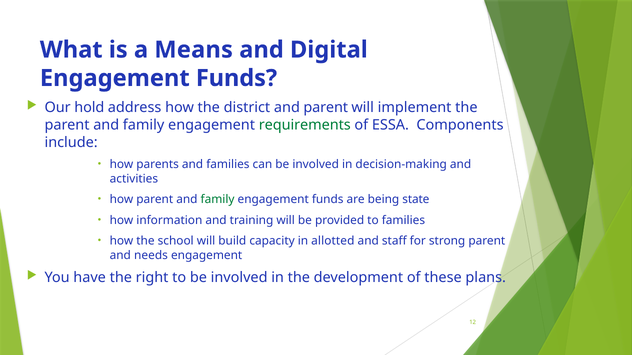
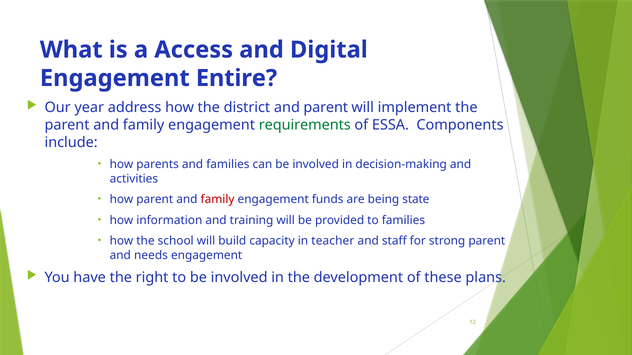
Means: Means -> Access
Funds at (236, 78): Funds -> Entire
hold: hold -> year
family at (218, 200) colour: green -> red
allotted: allotted -> teacher
